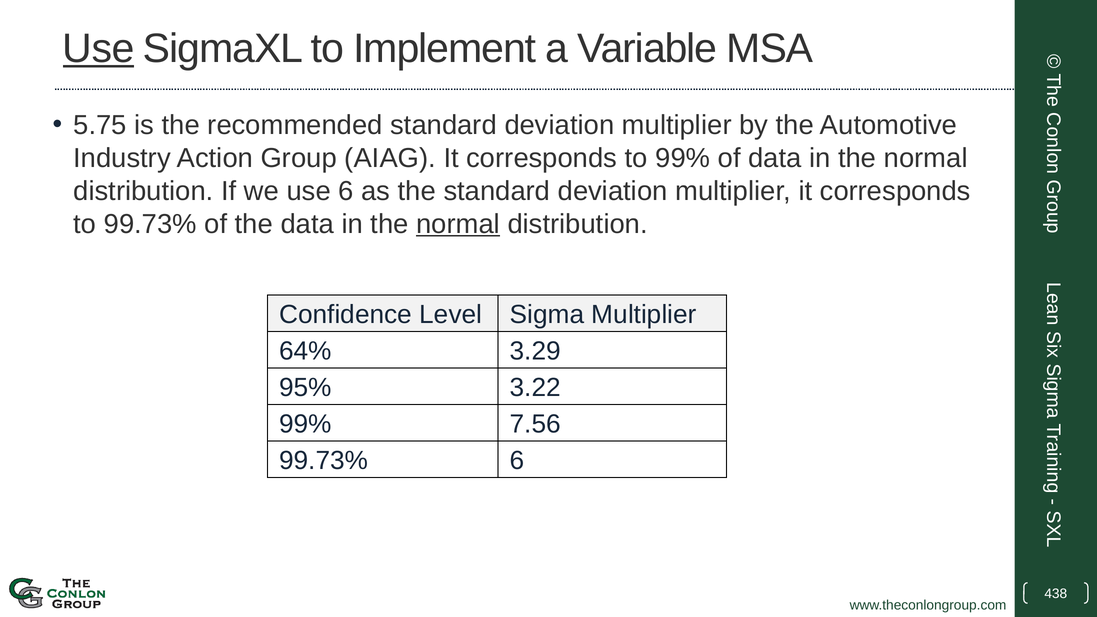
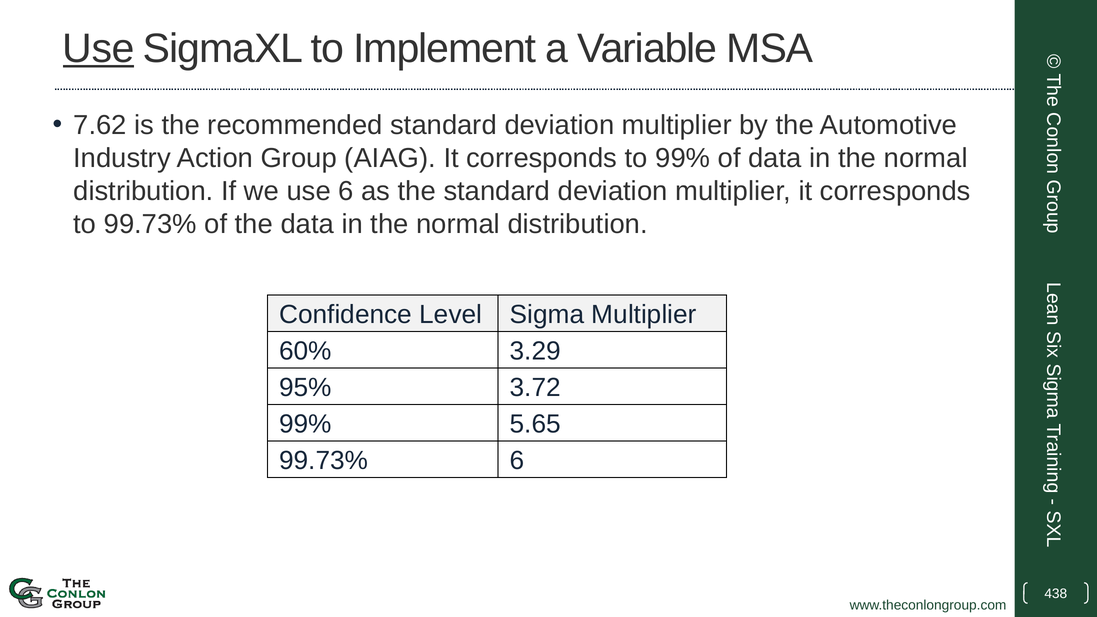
5.75: 5.75 -> 7.62
normal at (458, 224) underline: present -> none
64%: 64% -> 60%
3.22: 3.22 -> 3.72
7.56: 7.56 -> 5.65
